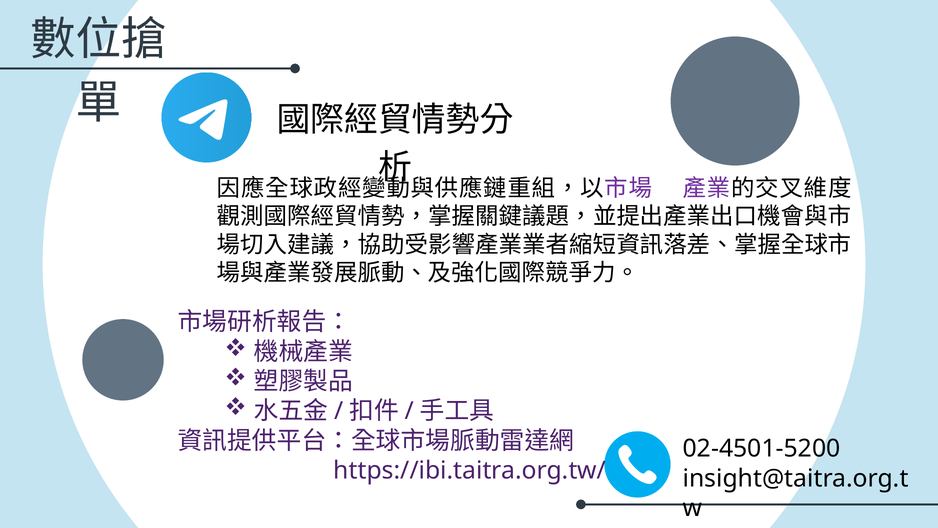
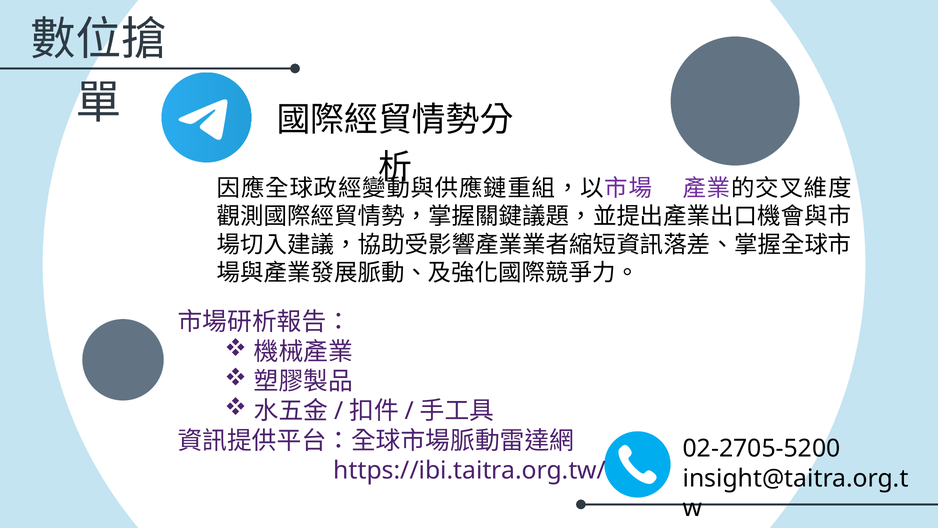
02-4501-5200: 02-4501-5200 -> 02-2705-5200
